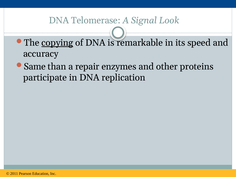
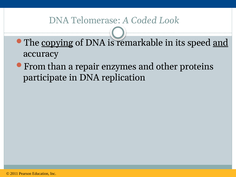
Signal: Signal -> Coded
and at (221, 43) underline: none -> present
Same: Same -> From
